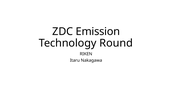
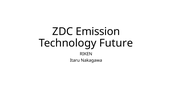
Round: Round -> Future
